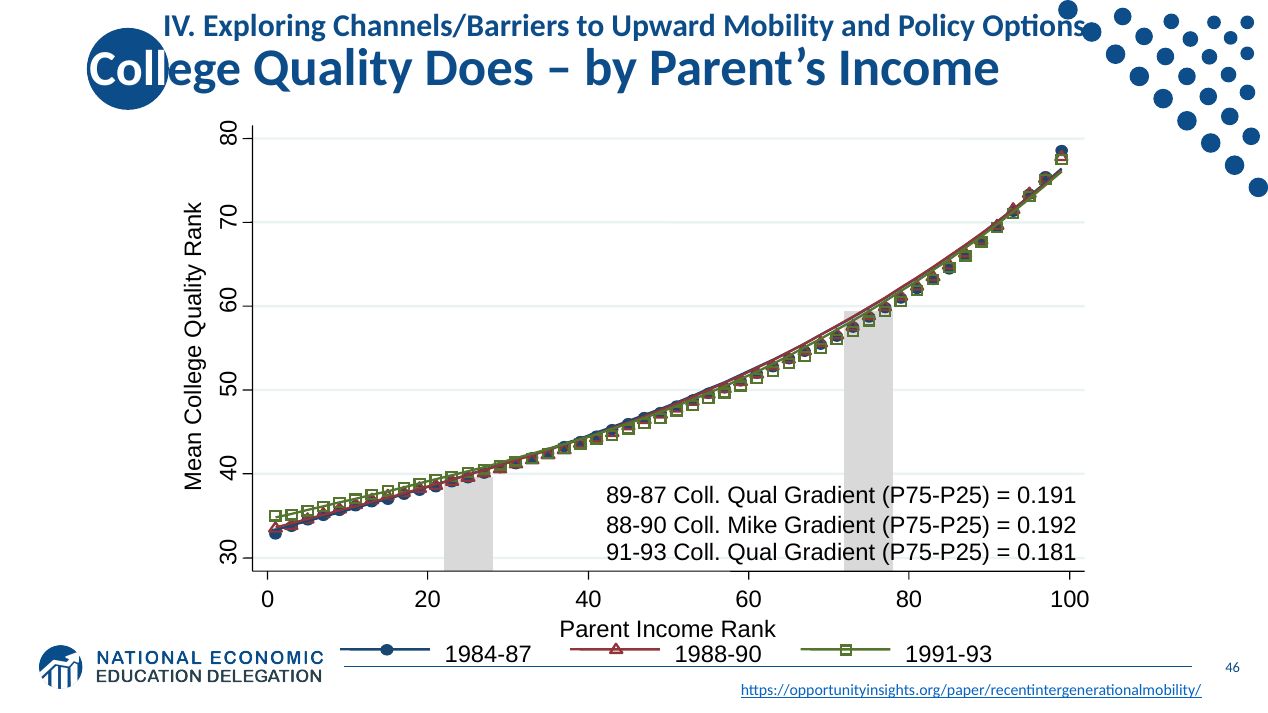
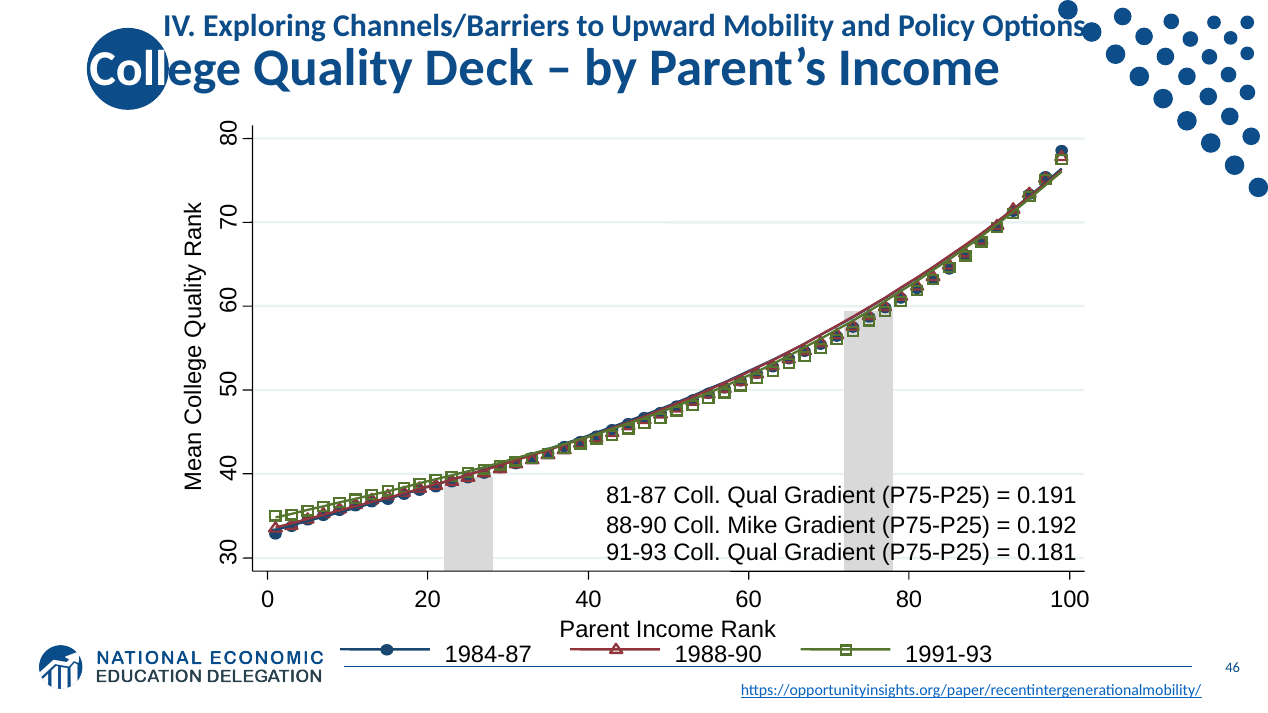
Does: Does -> Deck
89-87: 89-87 -> 81-87
